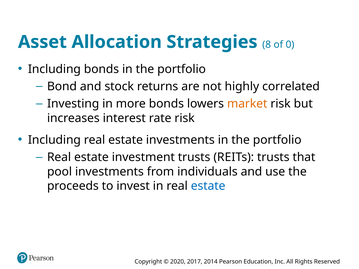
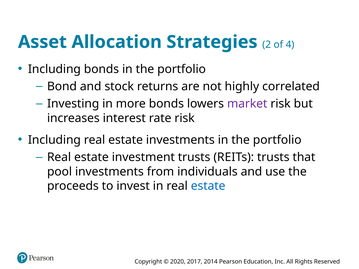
8: 8 -> 2
0: 0 -> 4
market colour: orange -> purple
